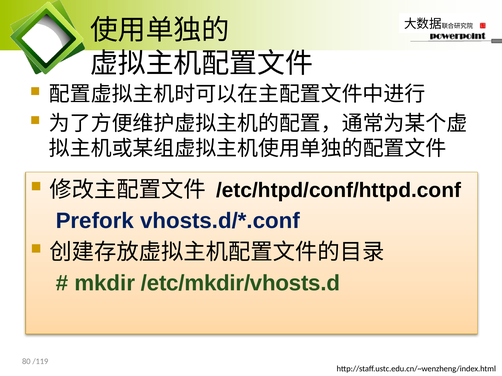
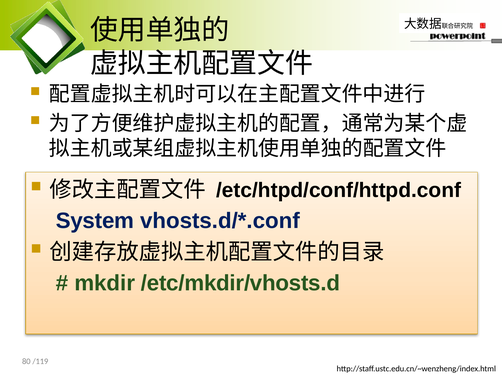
Prefork: Prefork -> System
